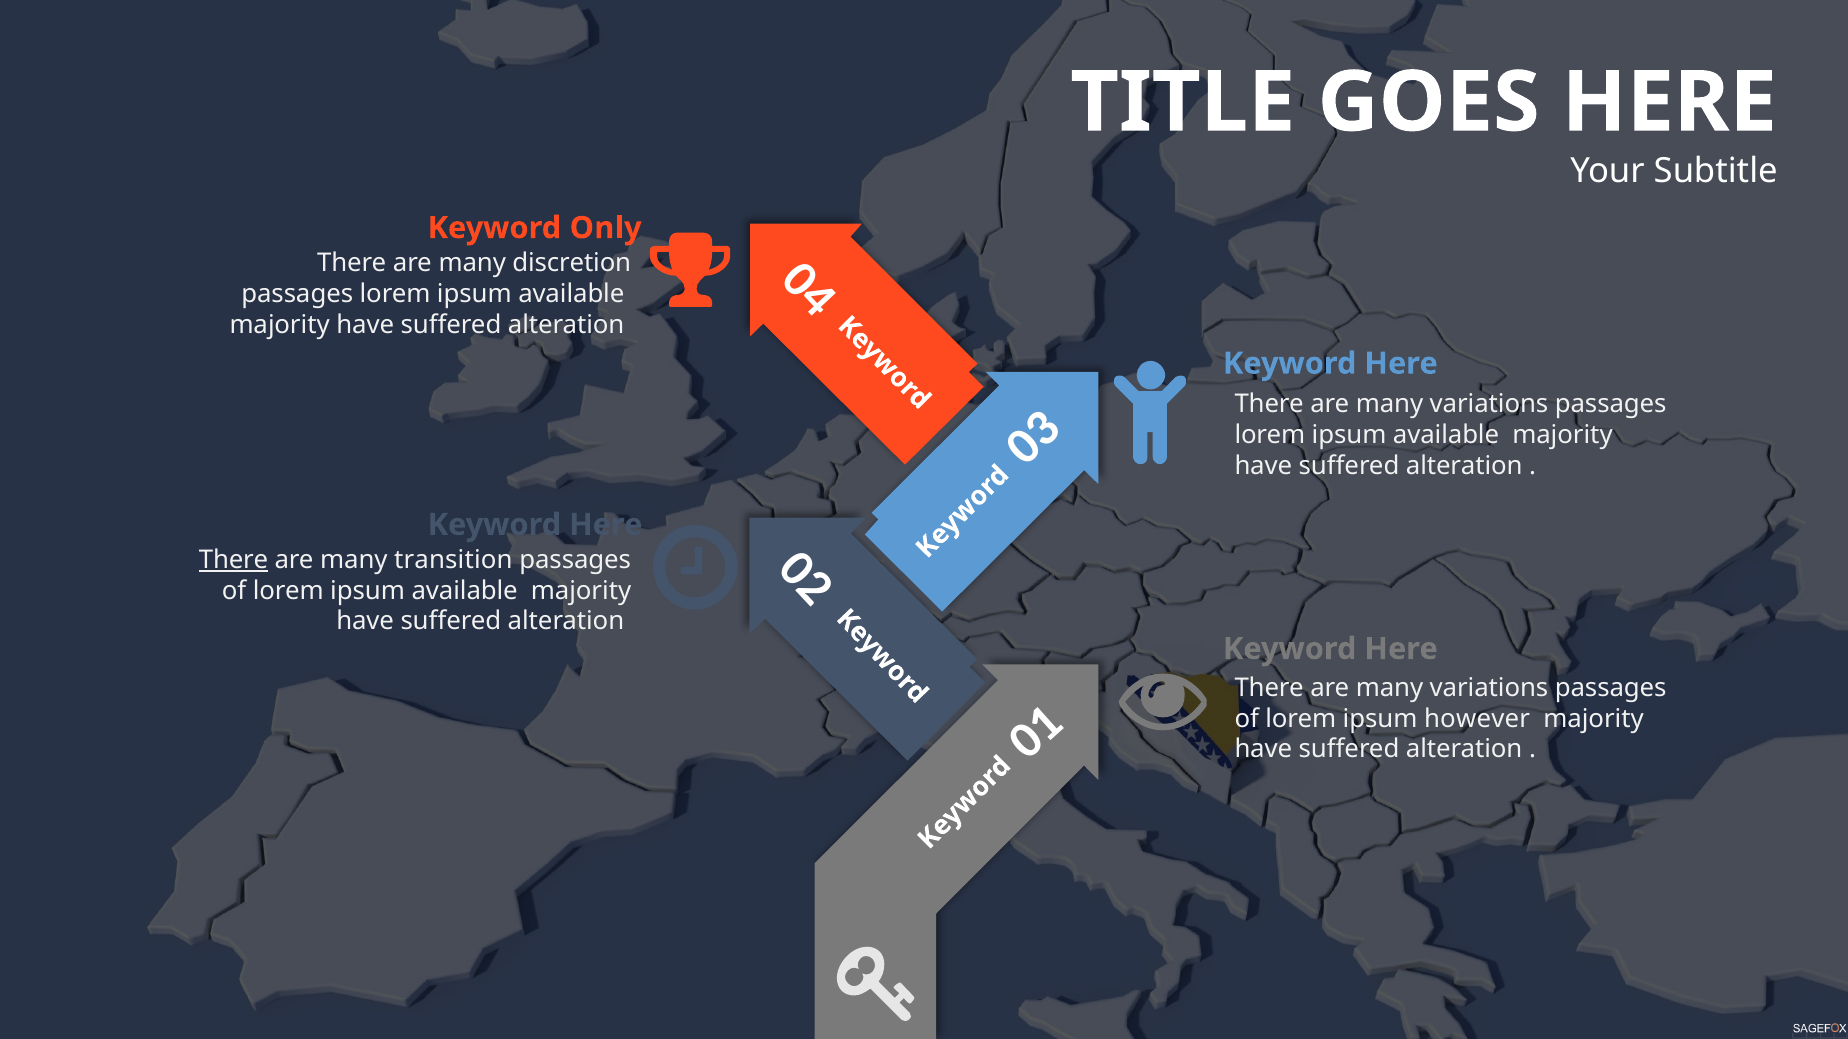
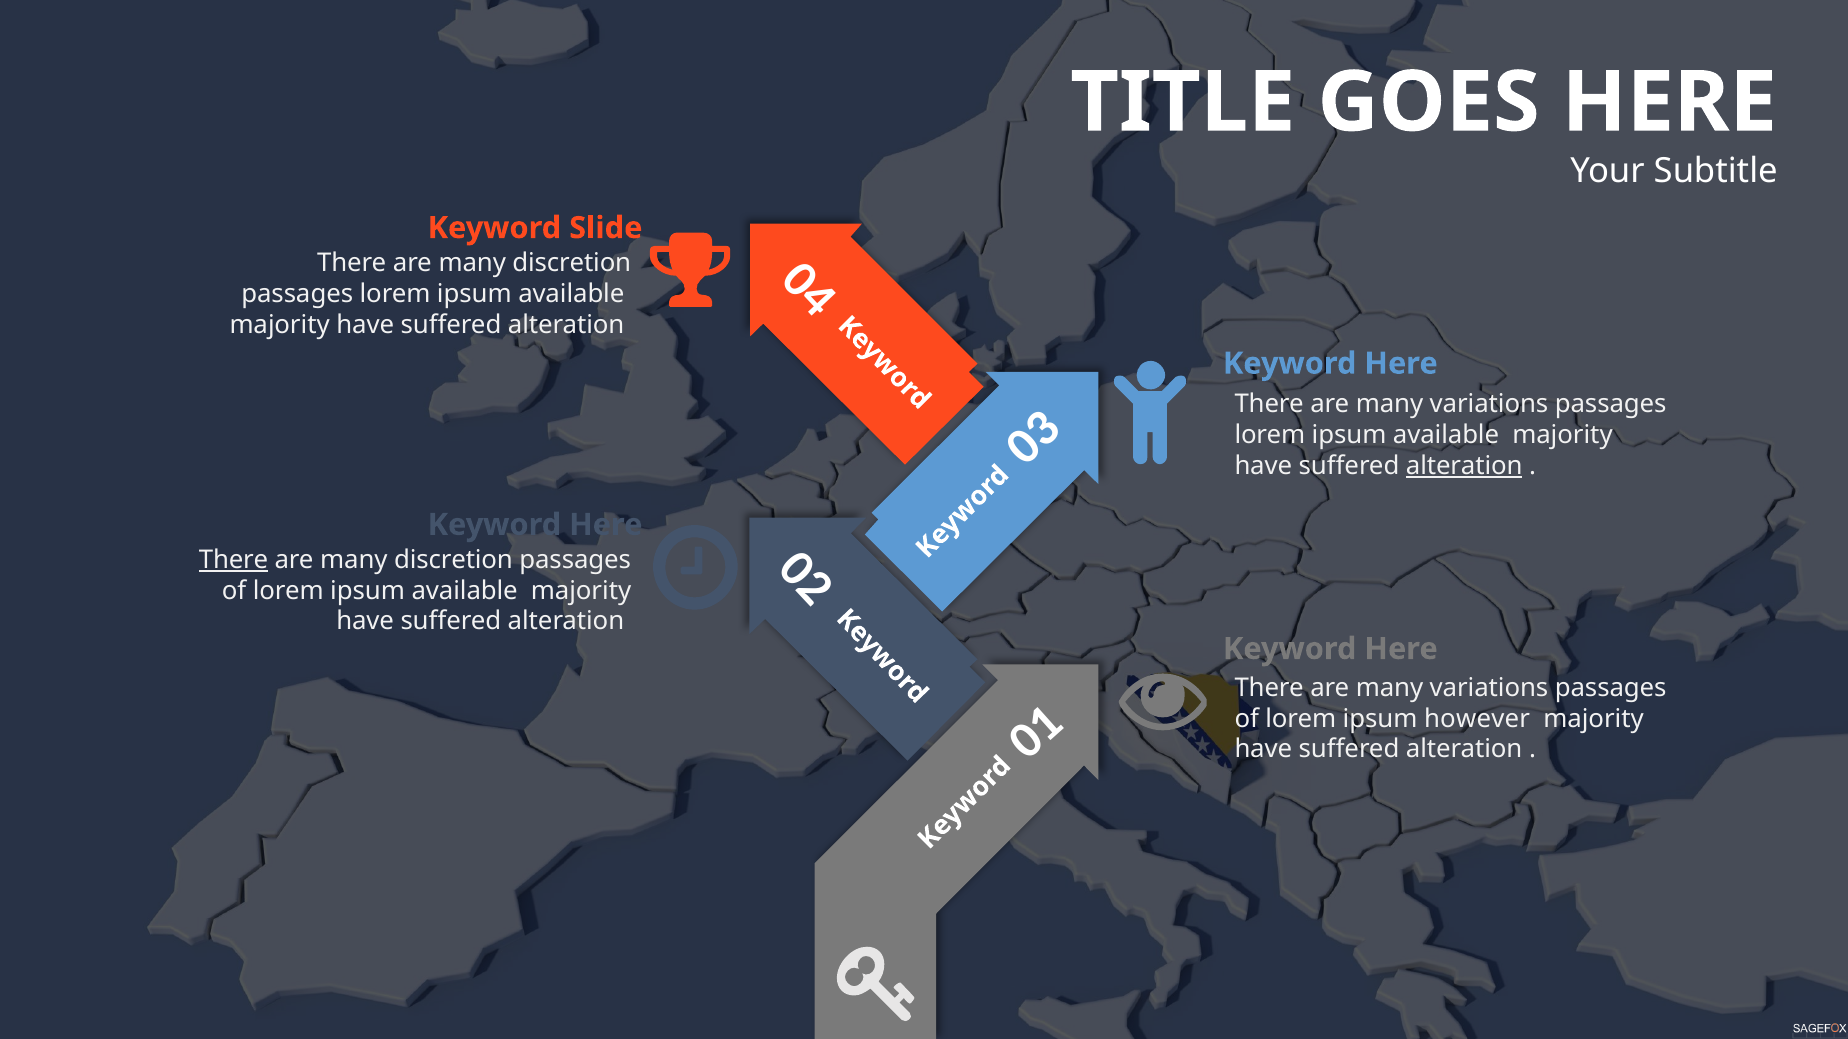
Only: Only -> Slide
alteration at (1464, 466) underline: none -> present
transition at (453, 560): transition -> discretion
